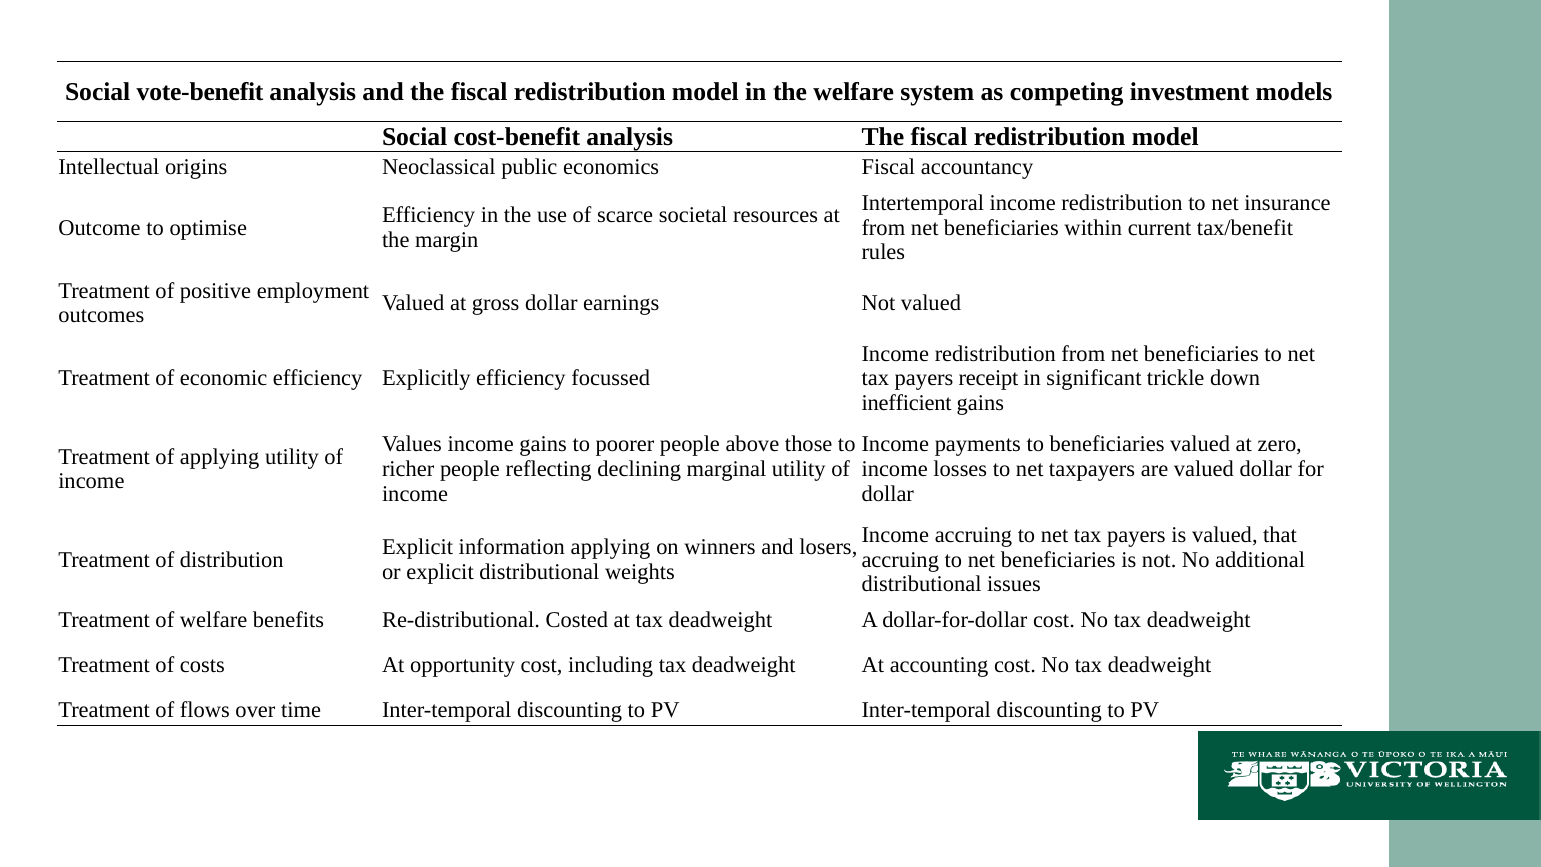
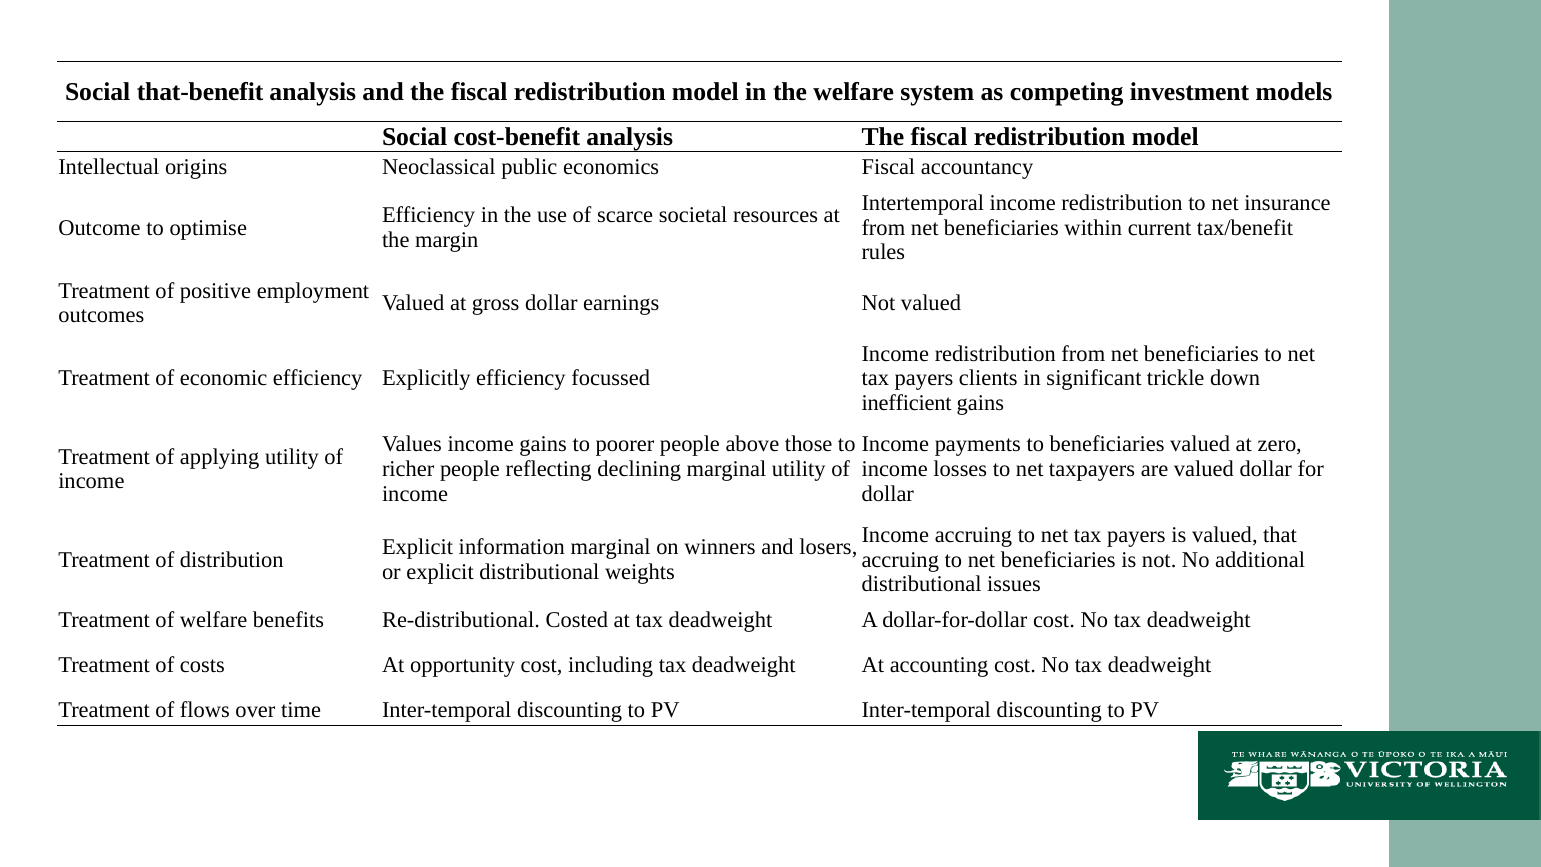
vote-benefit: vote-benefit -> that-benefit
receipt: receipt -> clients
information applying: applying -> marginal
